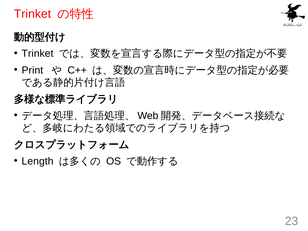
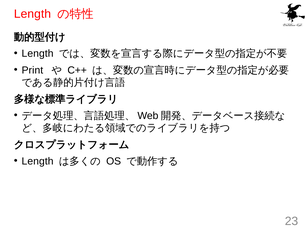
Trinket at (32, 14): Trinket -> Length
Trinket at (38, 54): Trinket -> Length
